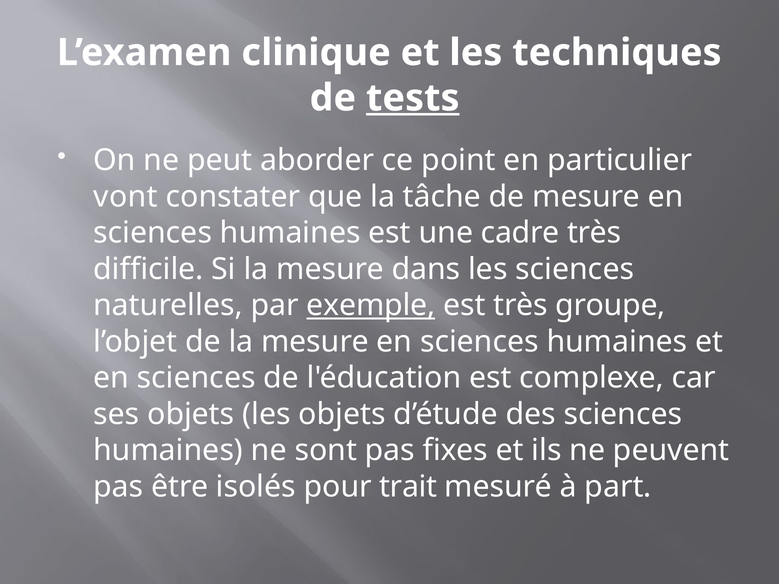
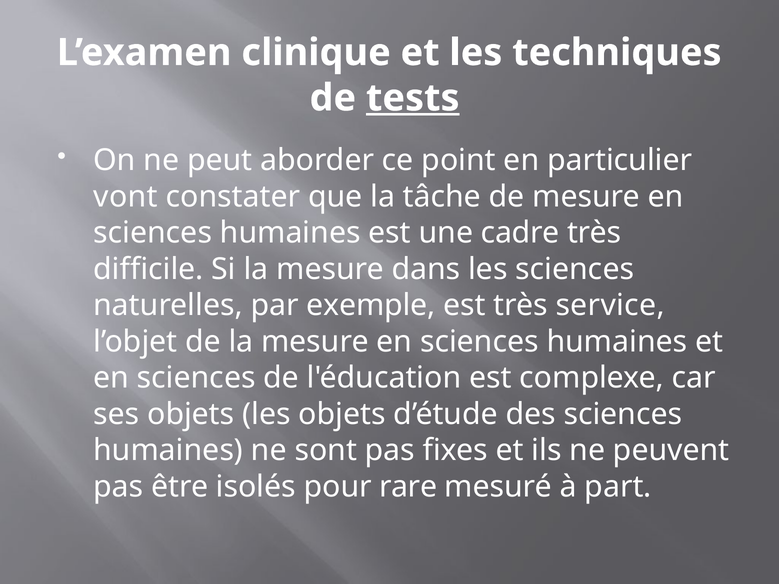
exemple underline: present -> none
groupe: groupe -> service
trait: trait -> rare
